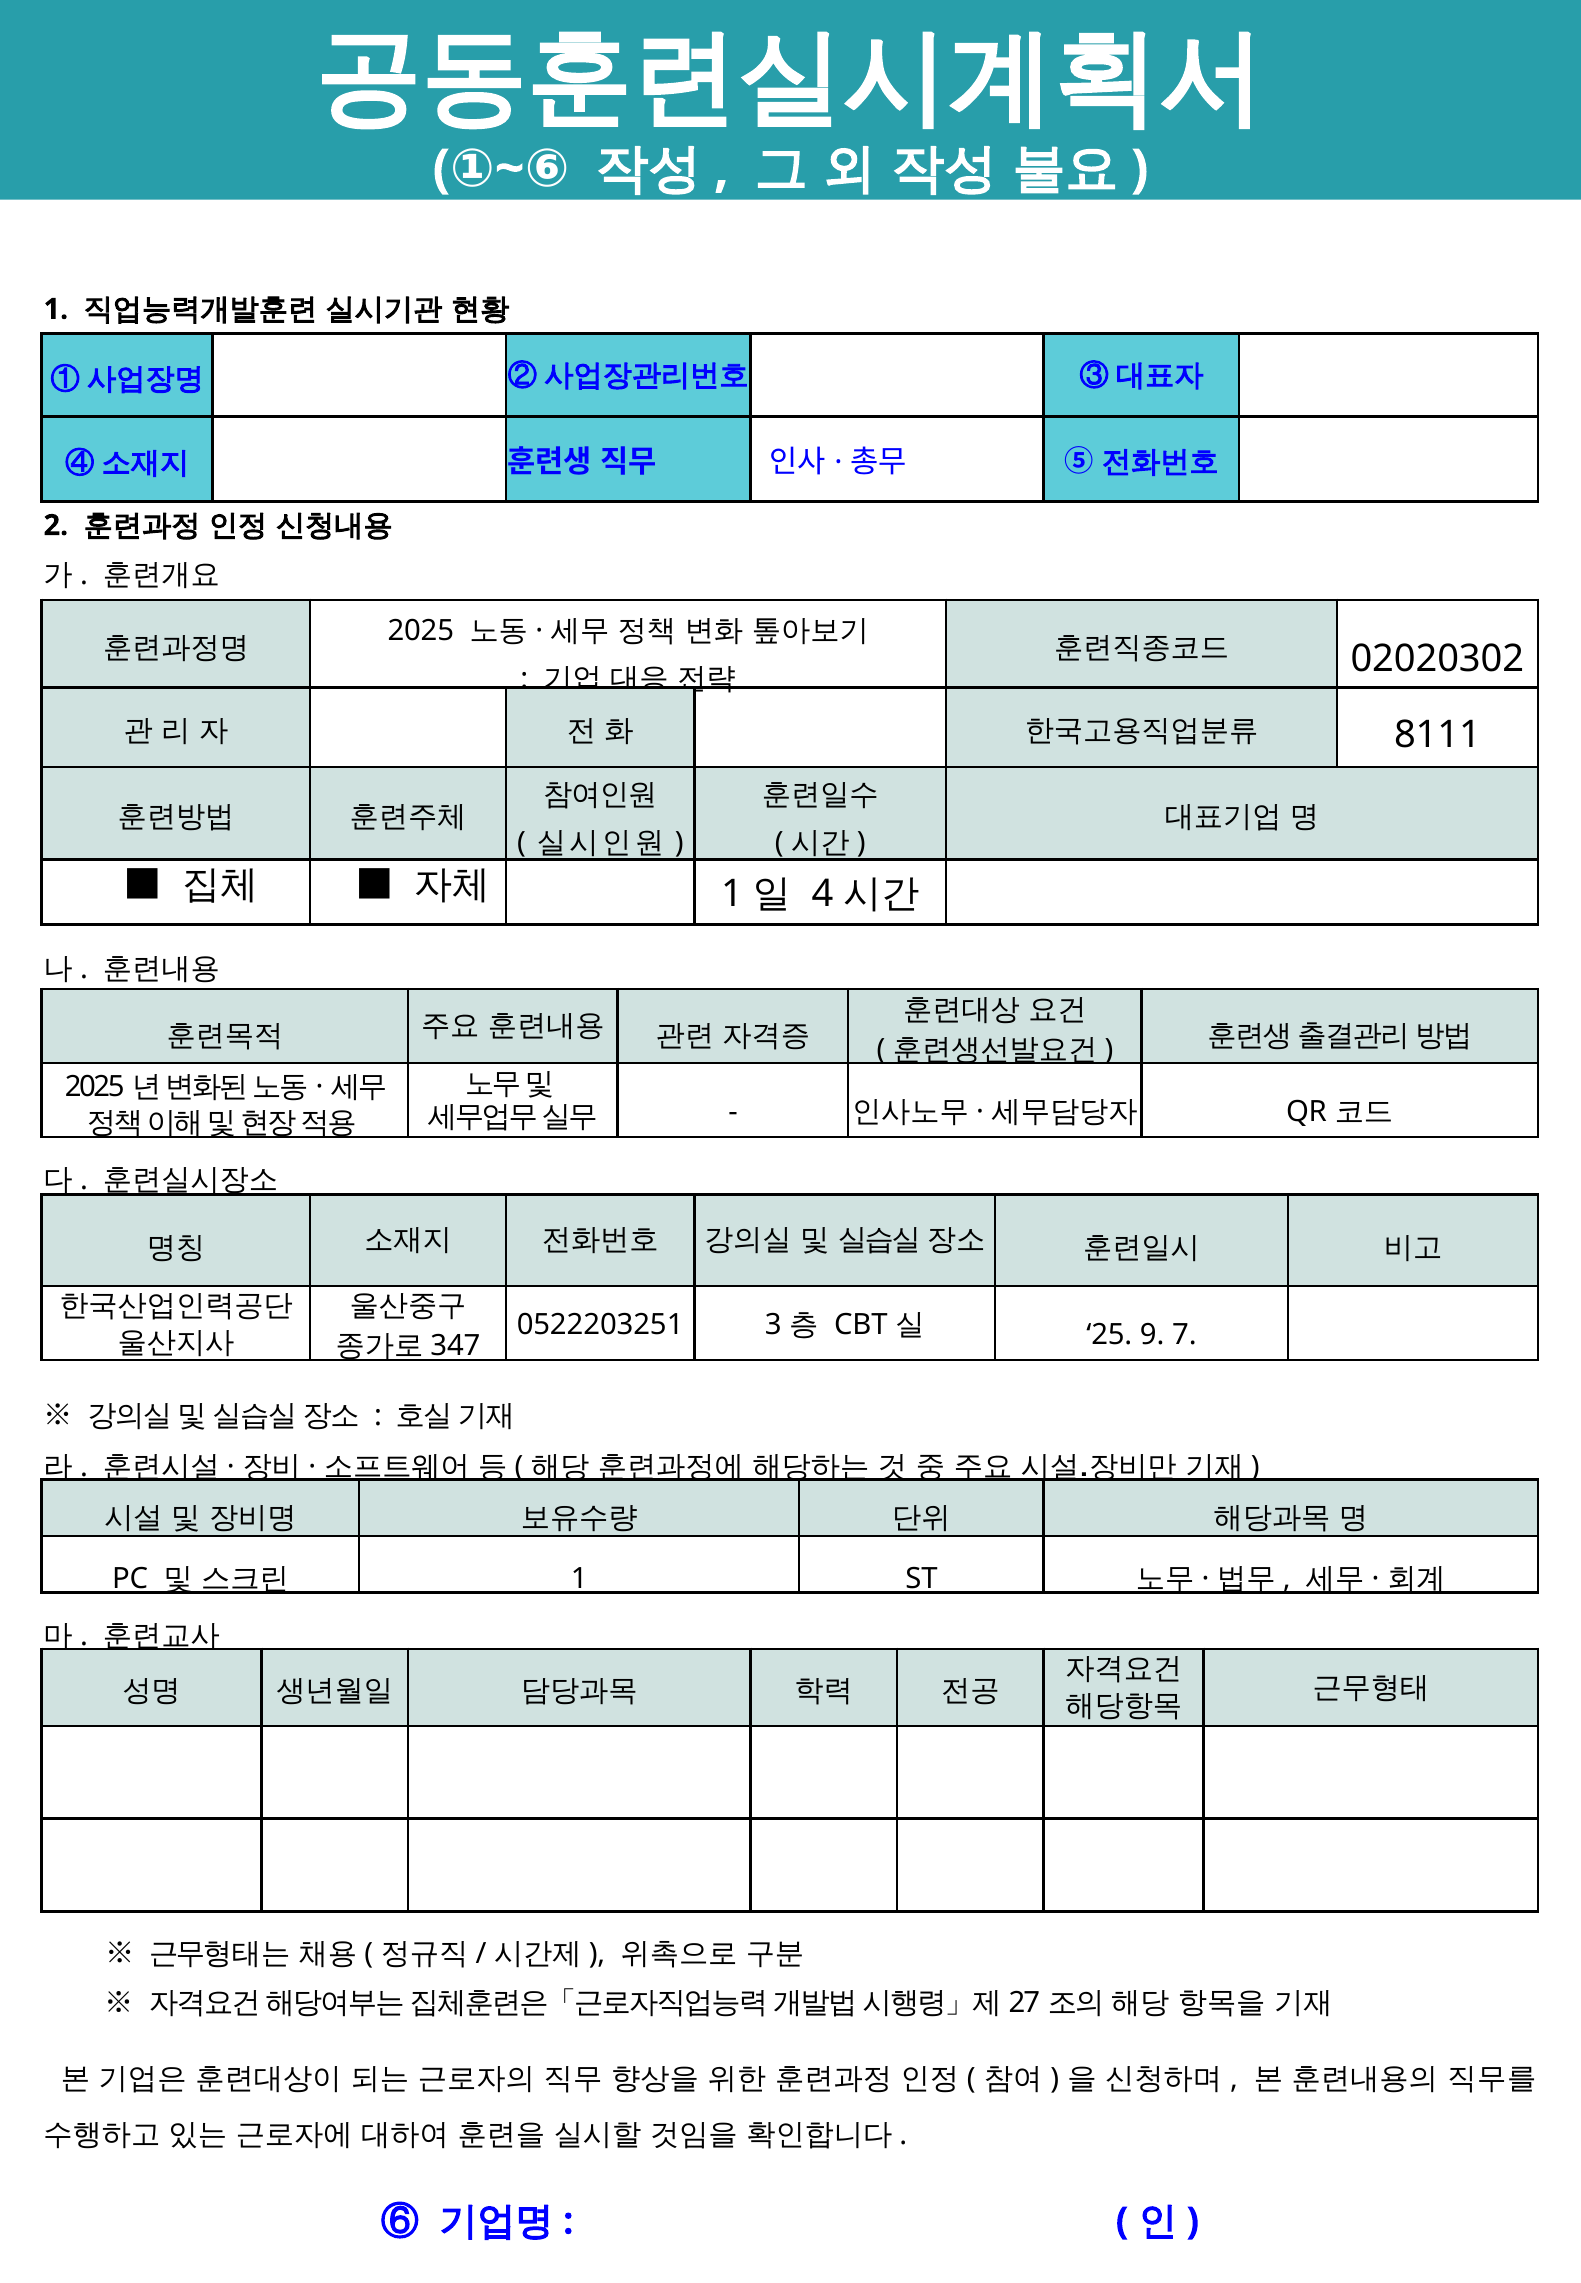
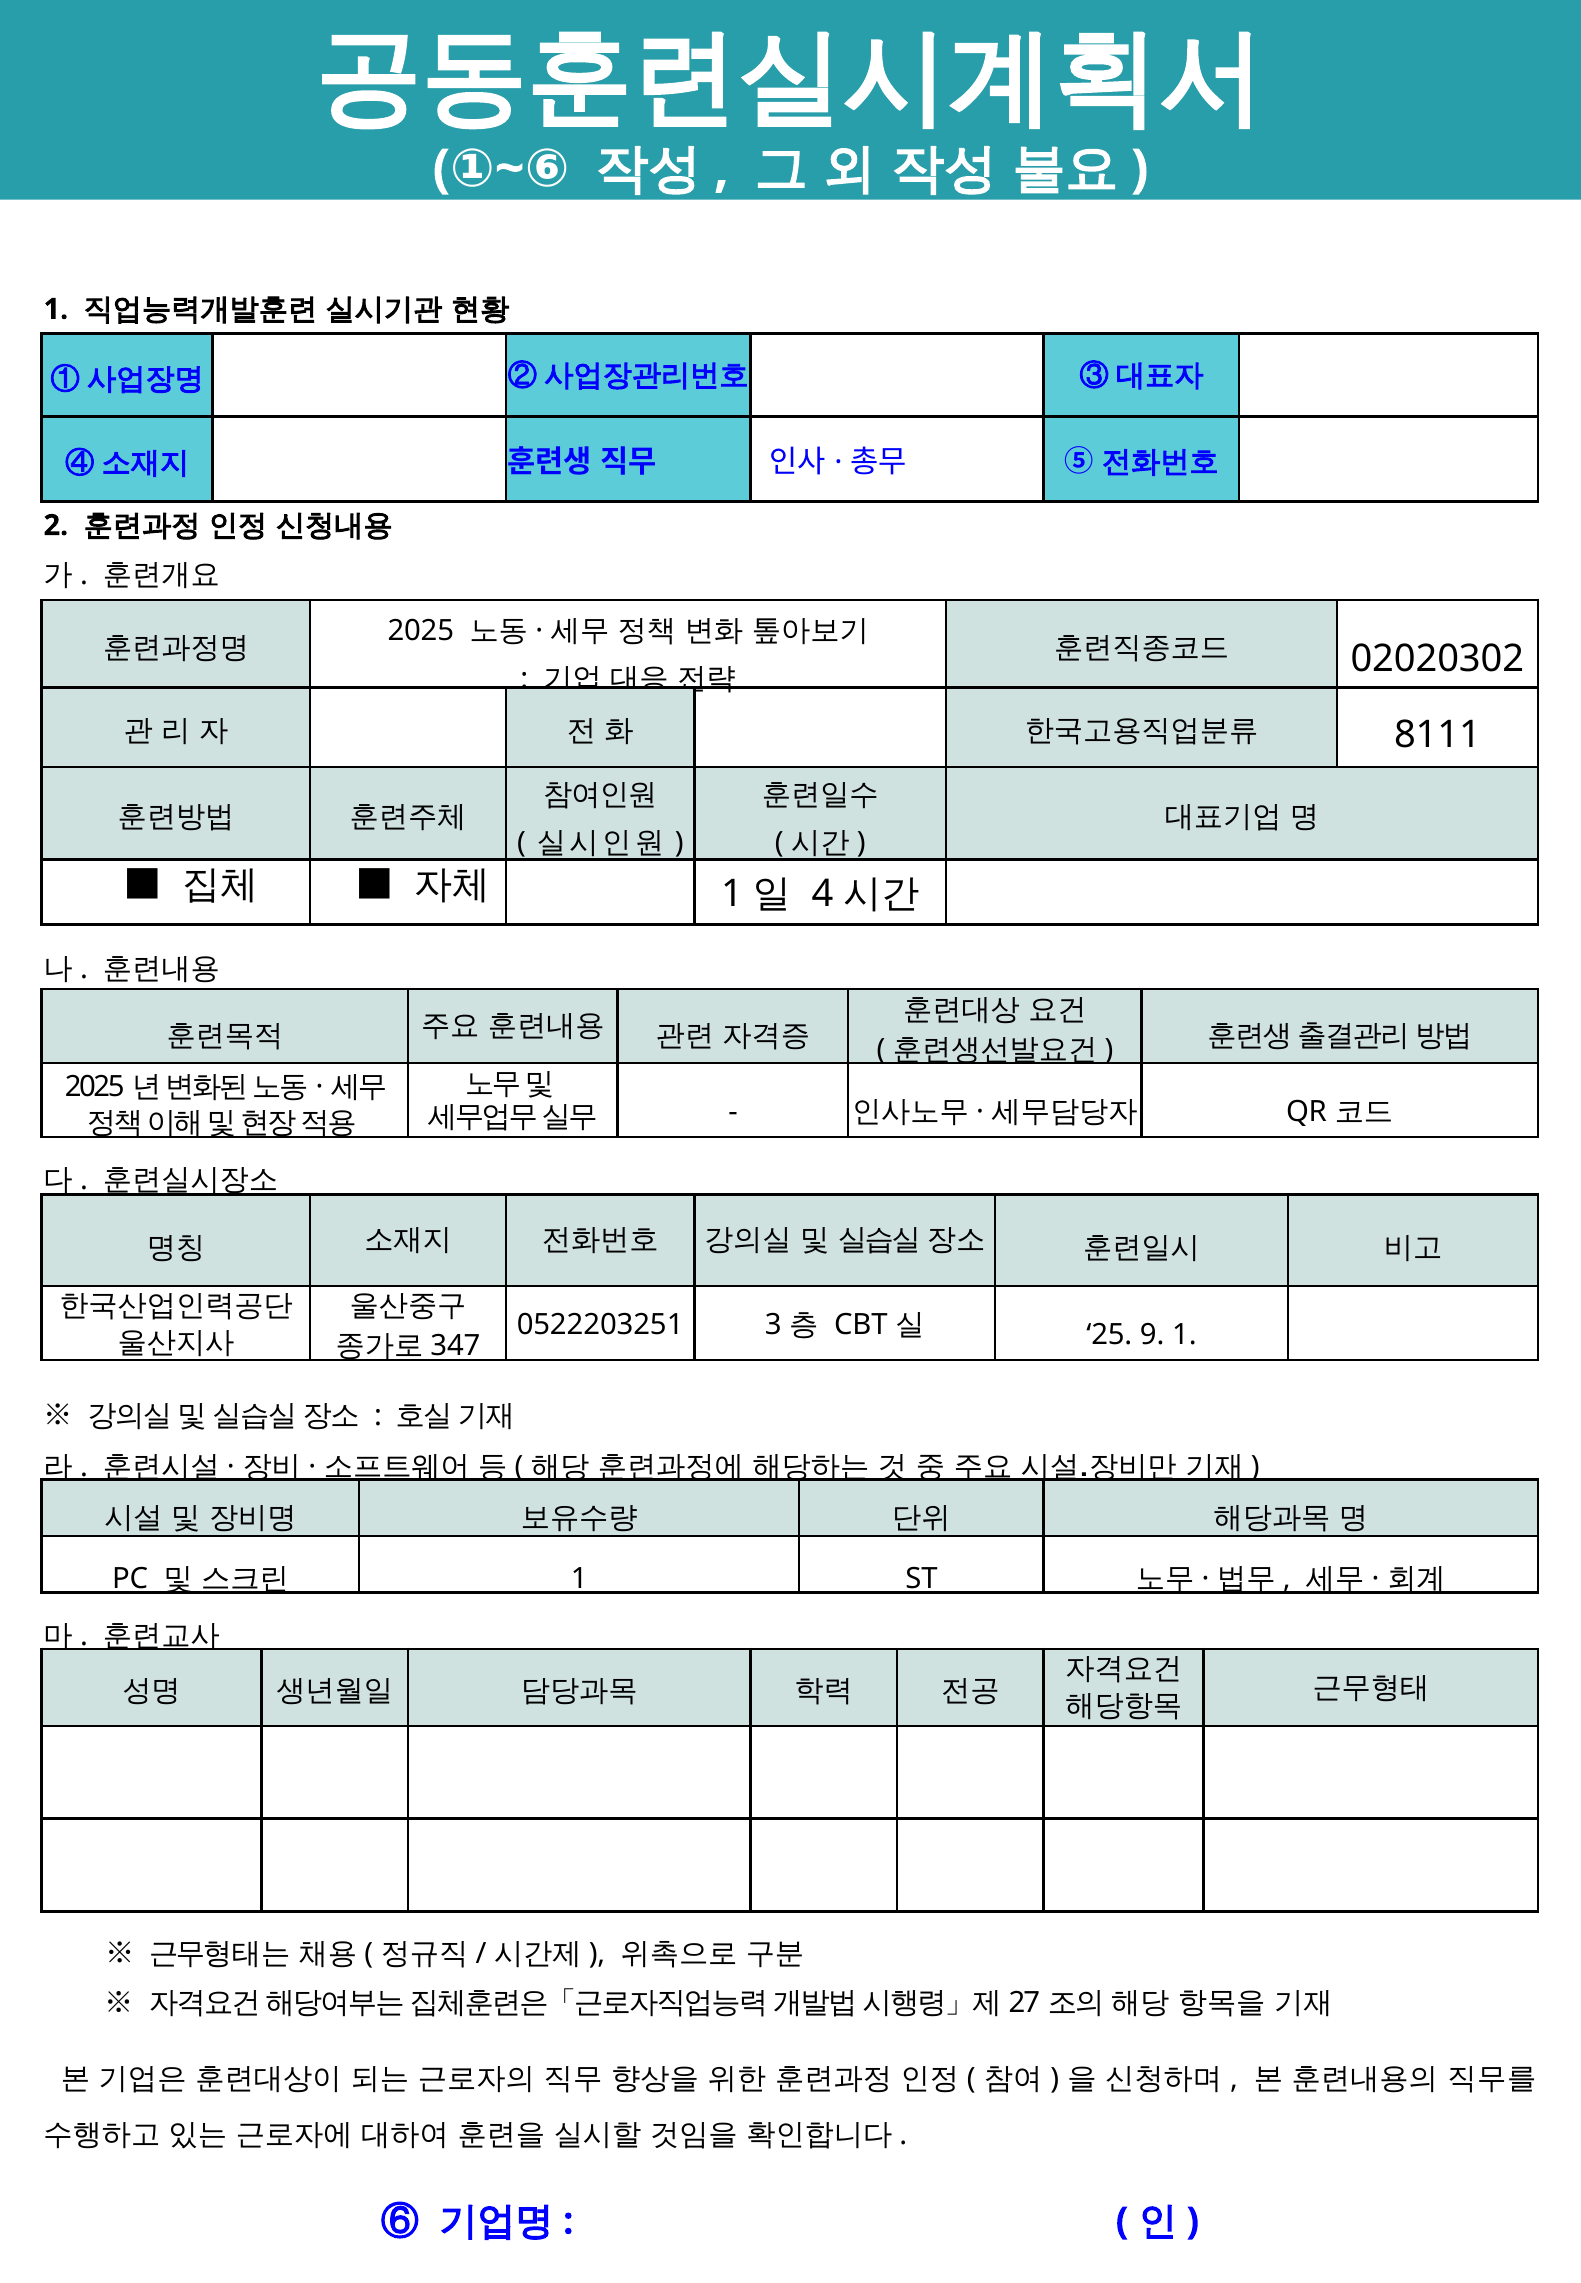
9 7: 7 -> 1
